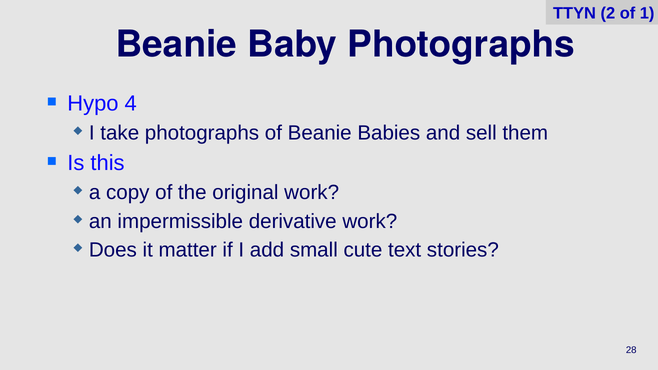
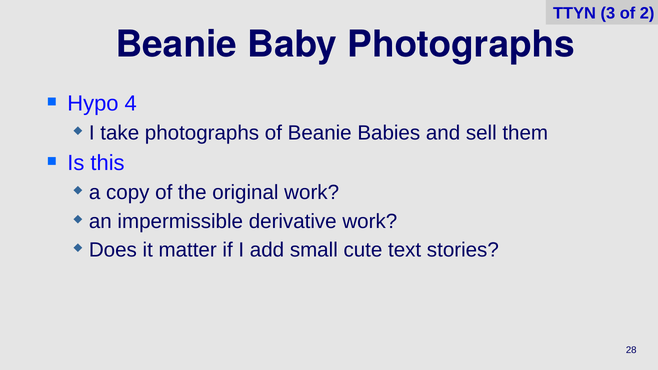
2: 2 -> 3
1: 1 -> 2
